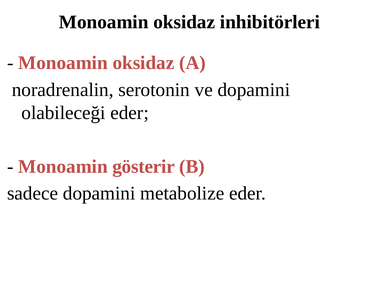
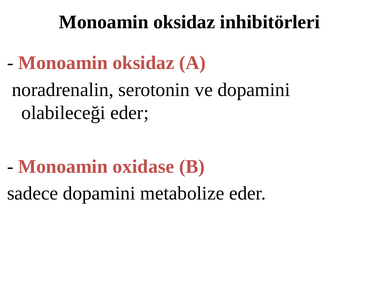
gösterir: gösterir -> oxidase
